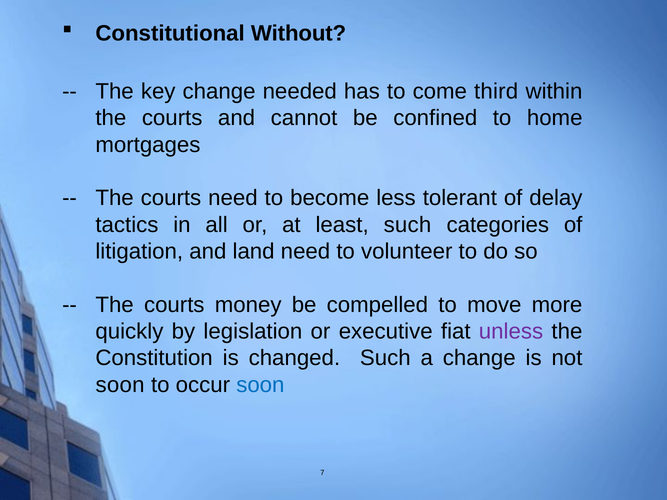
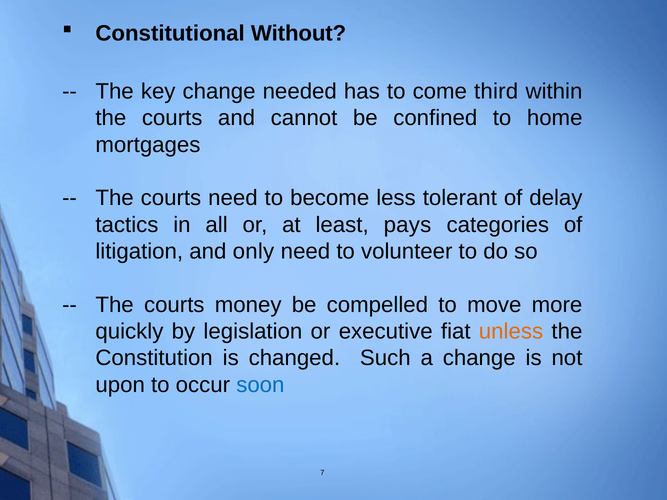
least such: such -> pays
land: land -> only
unless colour: purple -> orange
soon at (120, 385): soon -> upon
